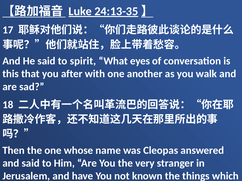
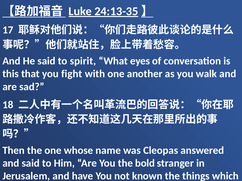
after: after -> fight
very: very -> bold
